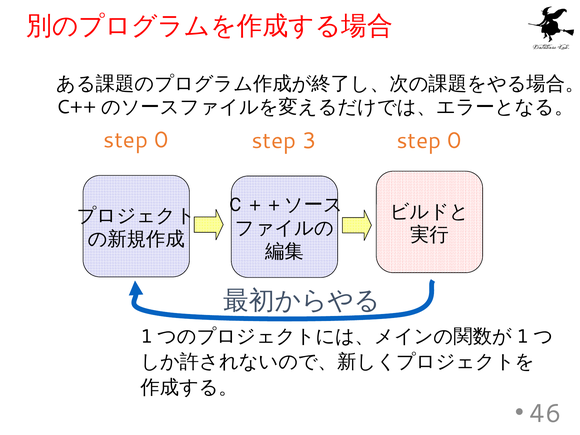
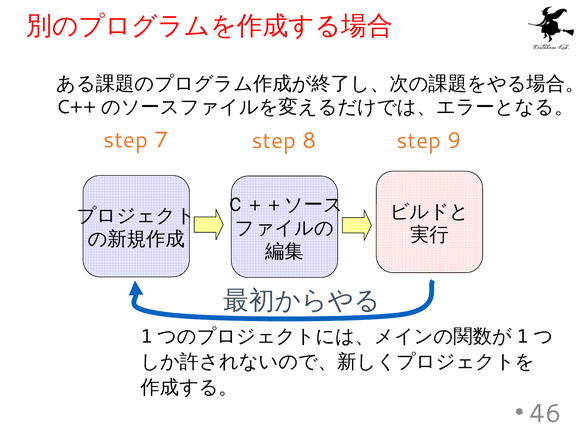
0 at (161, 140): 0 -> 7
3: 3 -> 8
0 at (454, 141): 0 -> 9
